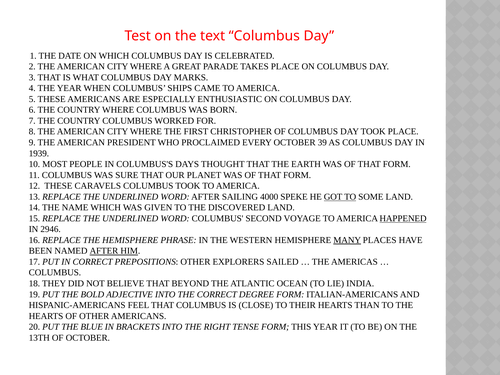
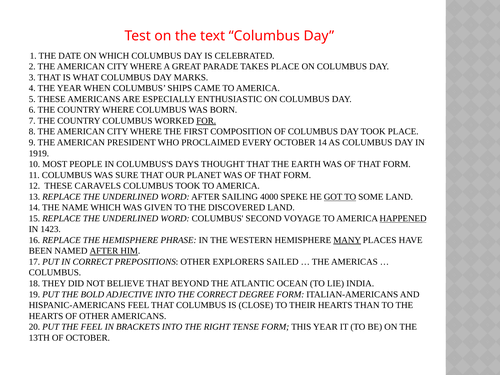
FOR underline: none -> present
CHRISTOPHER: CHRISTOPHER -> COMPOSITION
OCTOBER 39: 39 -> 14
1939: 1939 -> 1919
2946: 2946 -> 1423
THE BLUE: BLUE -> FEEL
